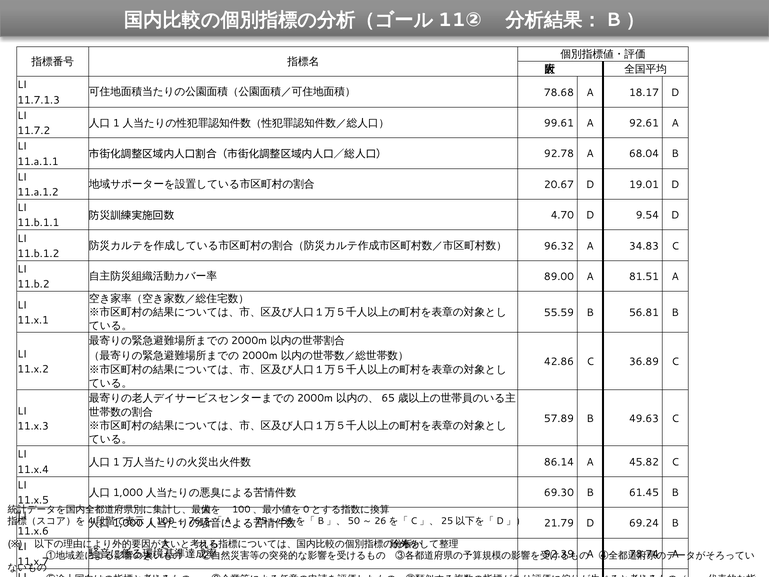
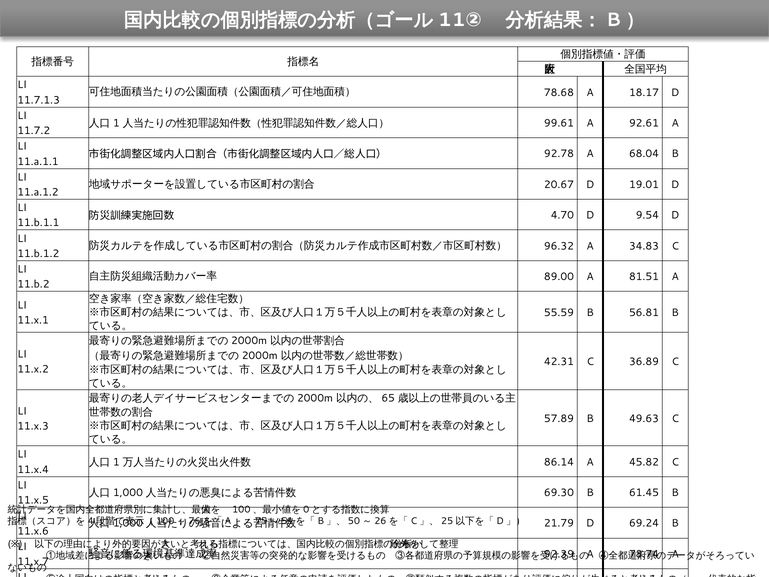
42.86: 42.86 -> 42.31
